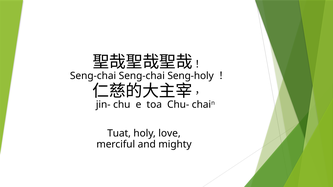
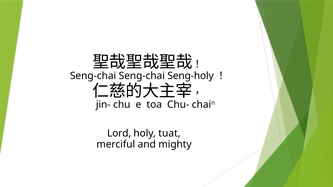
Tuat: Tuat -> Lord
love: love -> tuat
